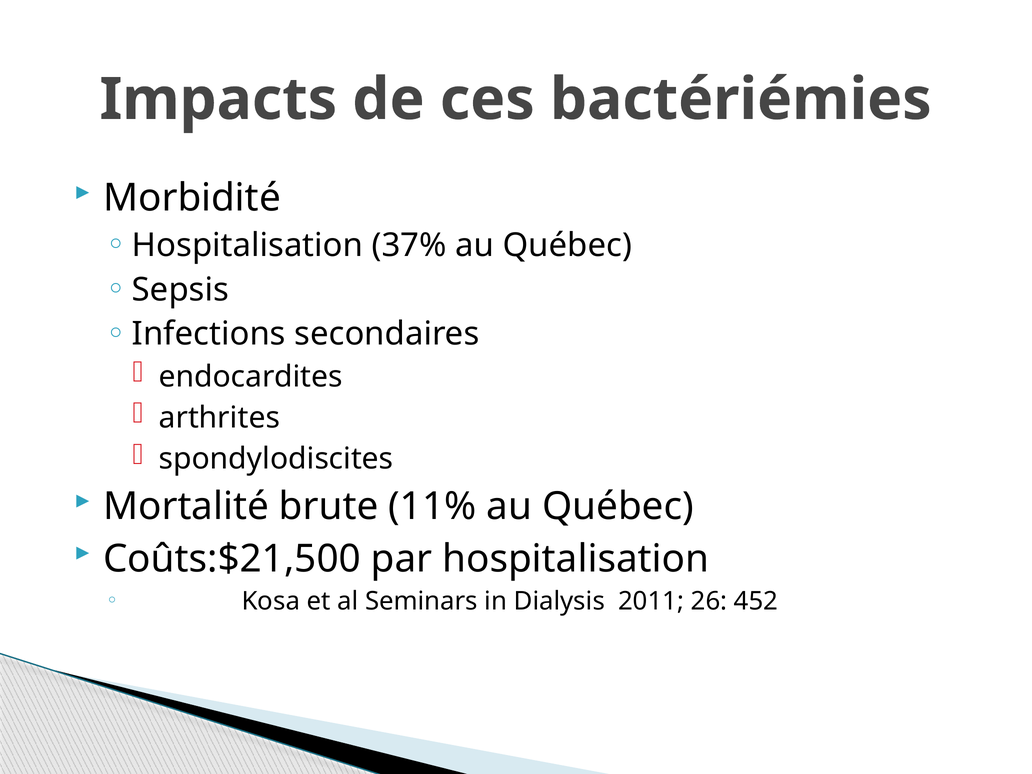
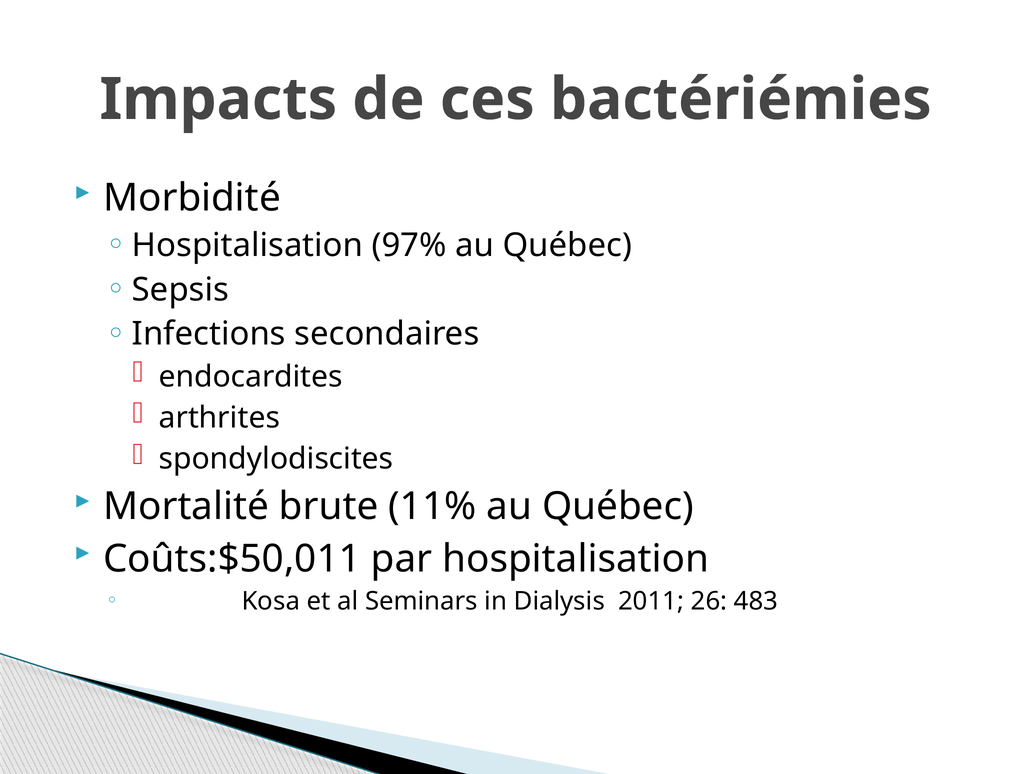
37%: 37% -> 97%
Coûts:$21,500: Coûts:$21,500 -> Coûts:$50,011
452: 452 -> 483
